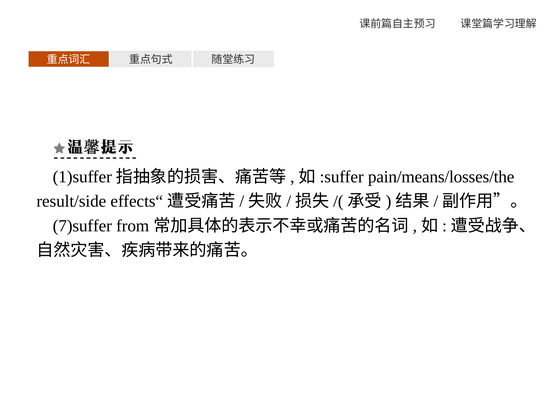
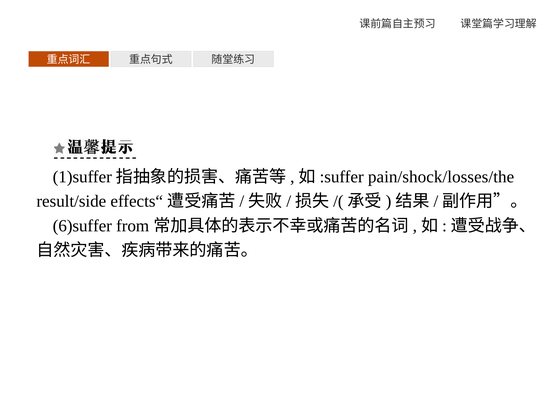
pain/means/losses/the: pain/means/losses/the -> pain/shock/losses/the
7)suffer: 7)suffer -> 6)suffer
